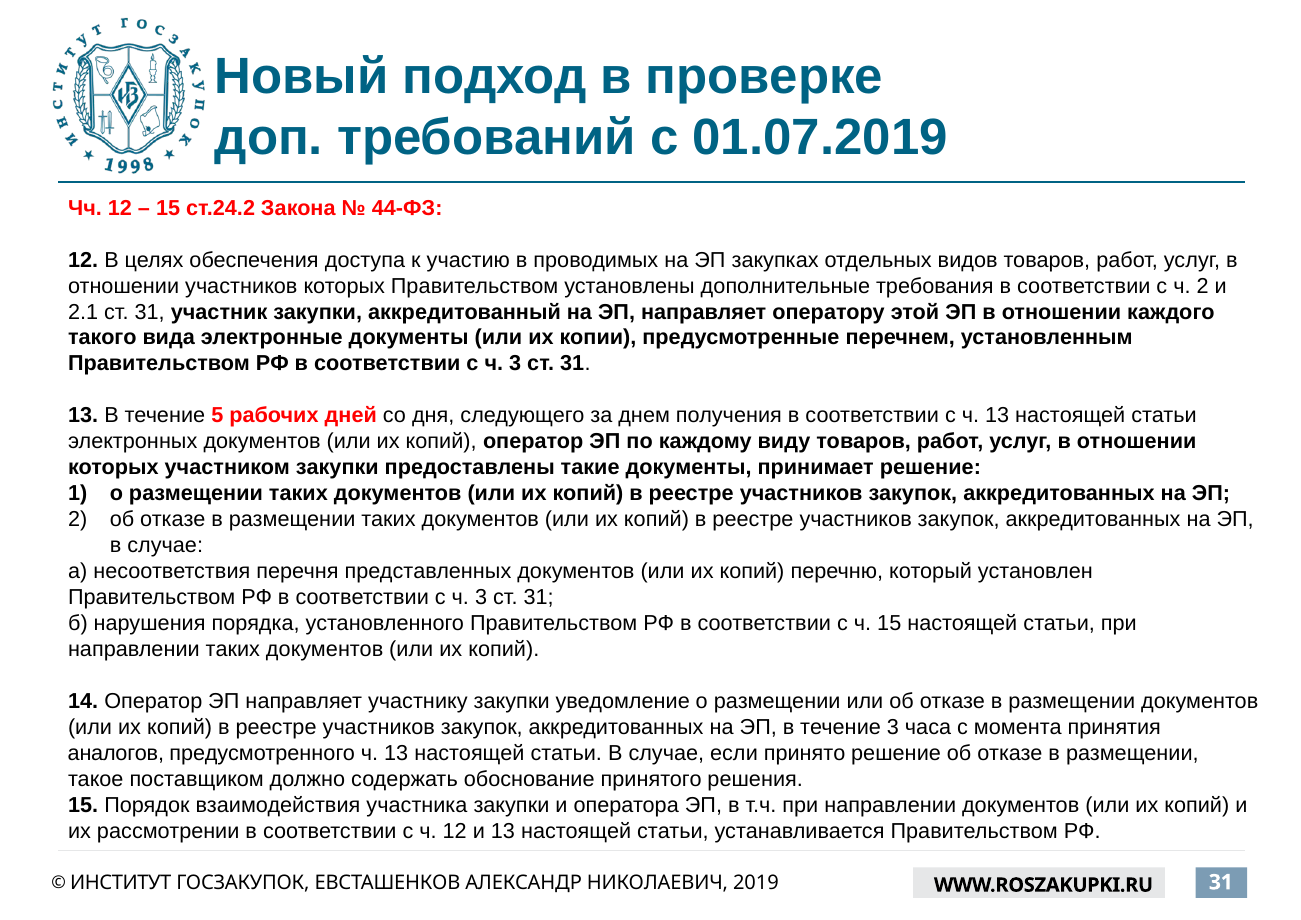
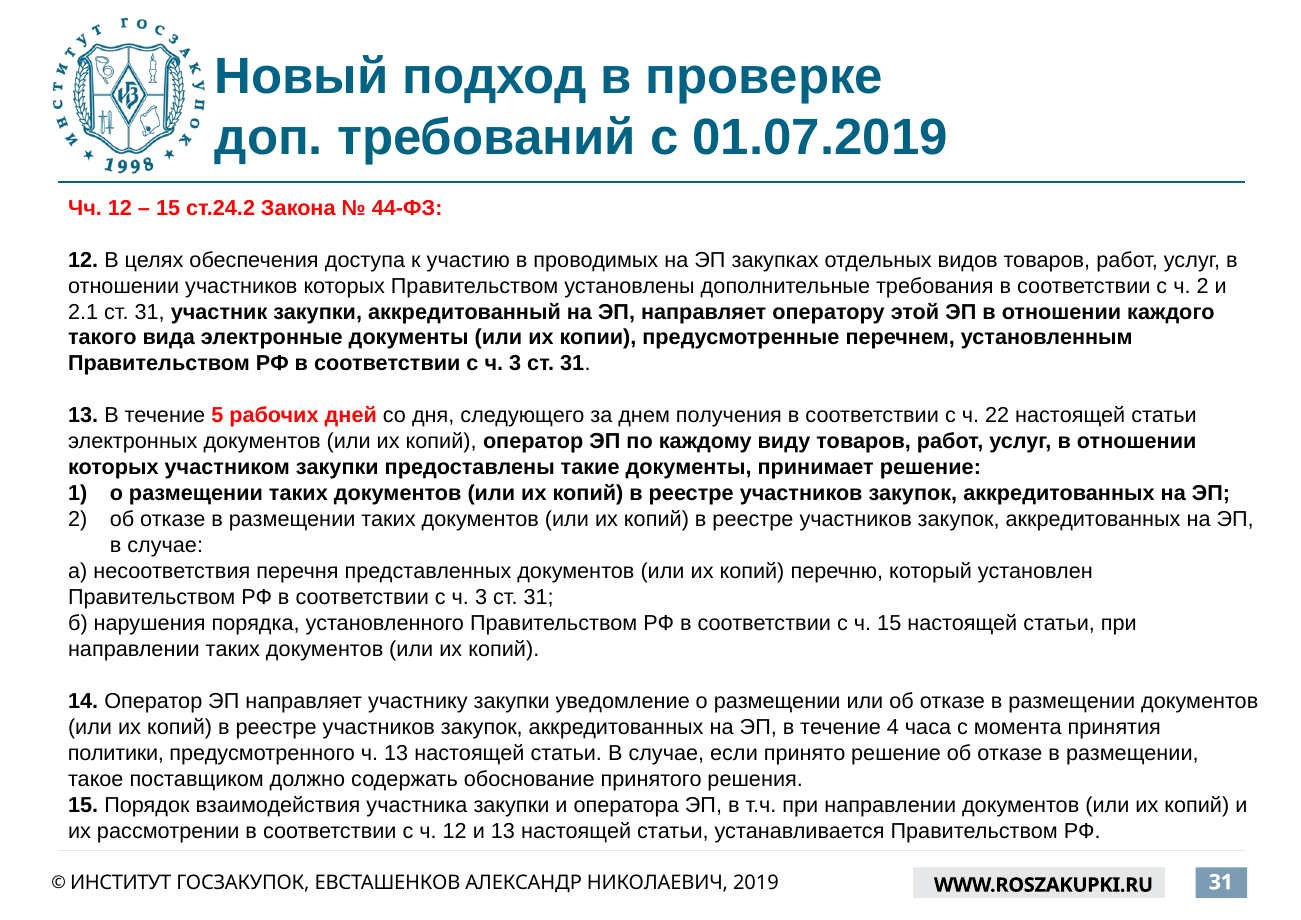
с ч 13: 13 -> 22
течение 3: 3 -> 4
аналогов: аналогов -> политики
